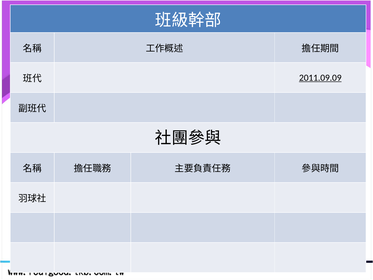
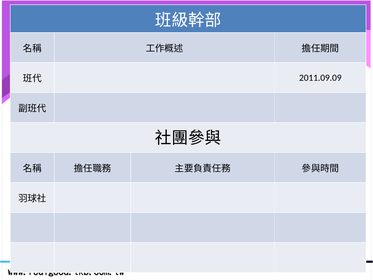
2011.09.09 underline: present -> none
